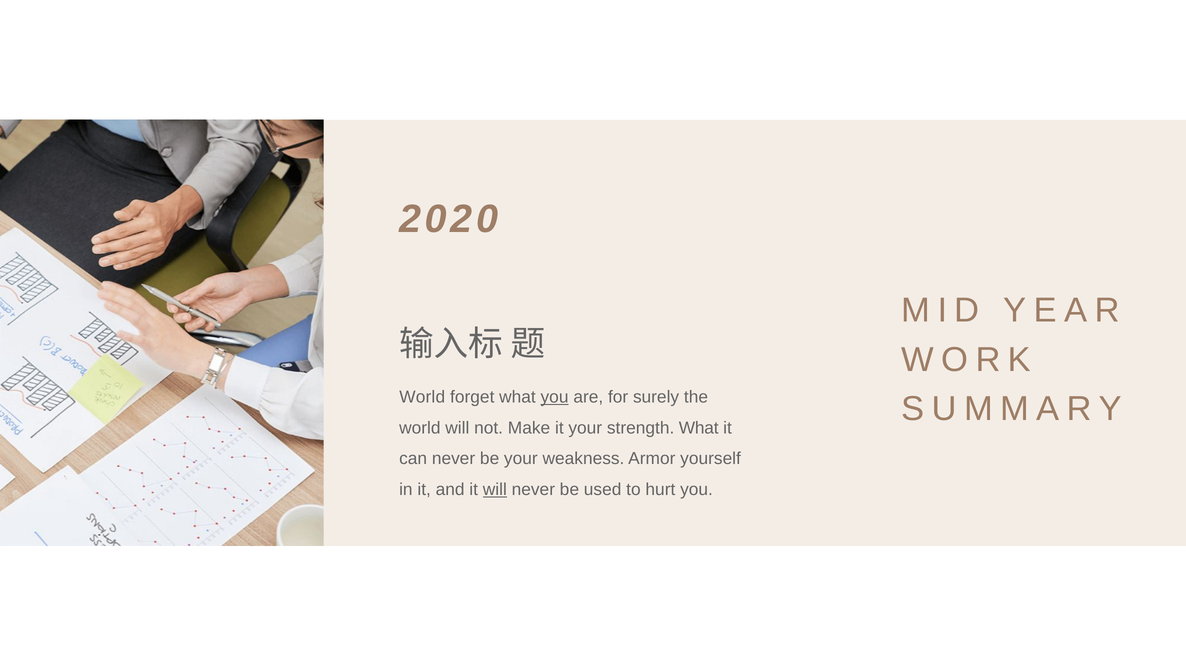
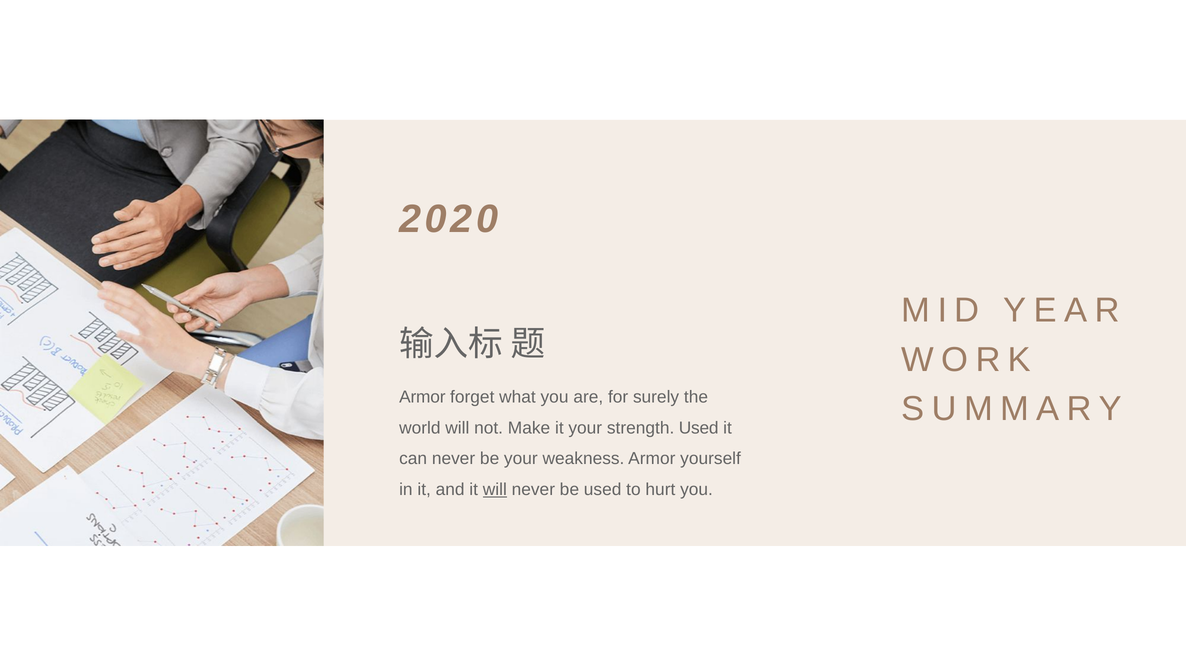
World at (422, 397): World -> Armor
you at (555, 397) underline: present -> none
strength What: What -> Used
